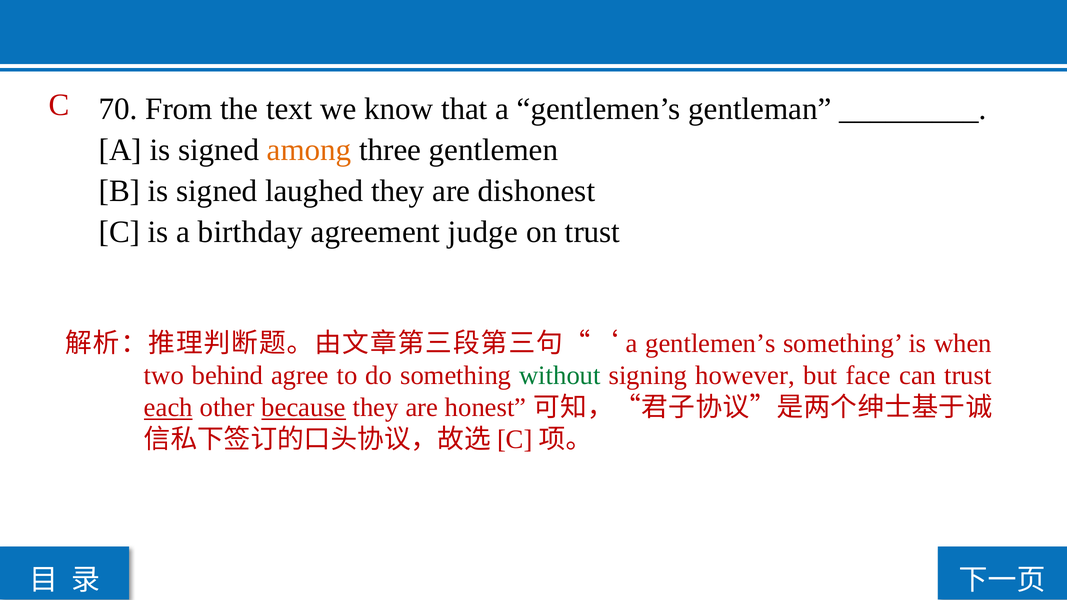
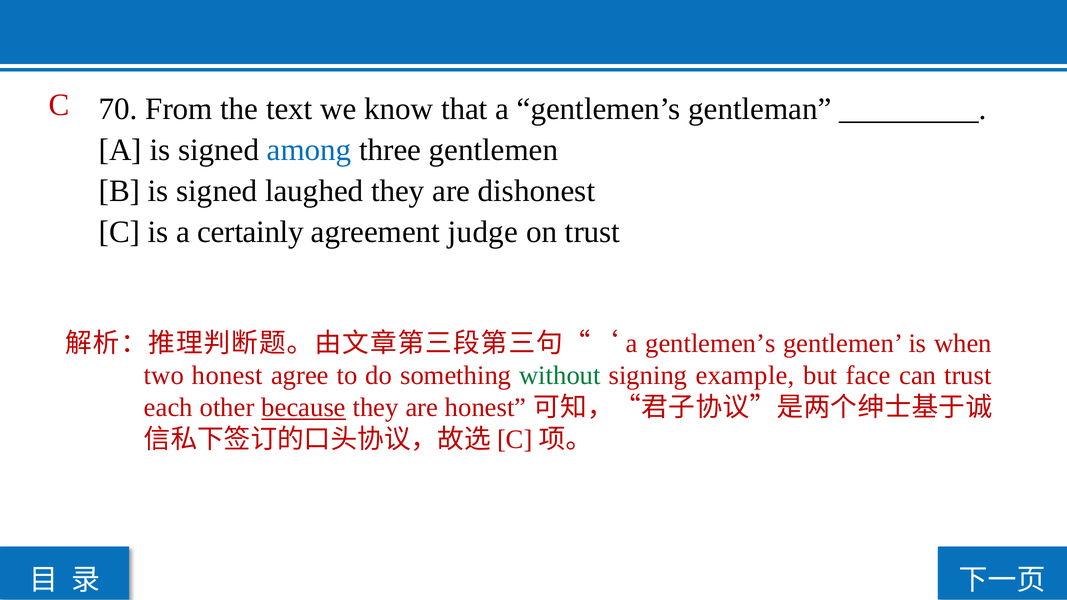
among colour: orange -> blue
birthday: birthday -> certainly
gentlemen’s something: something -> gentlemen
two behind: behind -> honest
however: however -> example
each underline: present -> none
